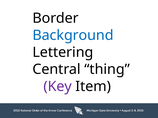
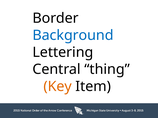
Key colour: purple -> orange
